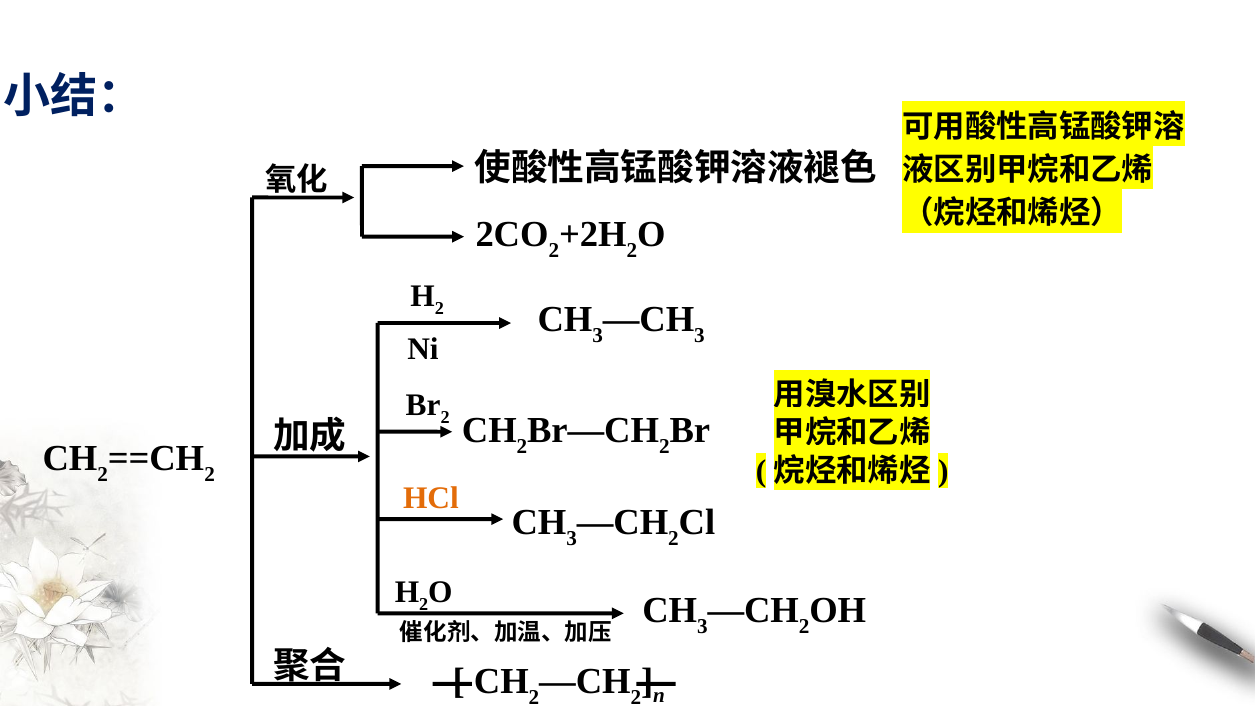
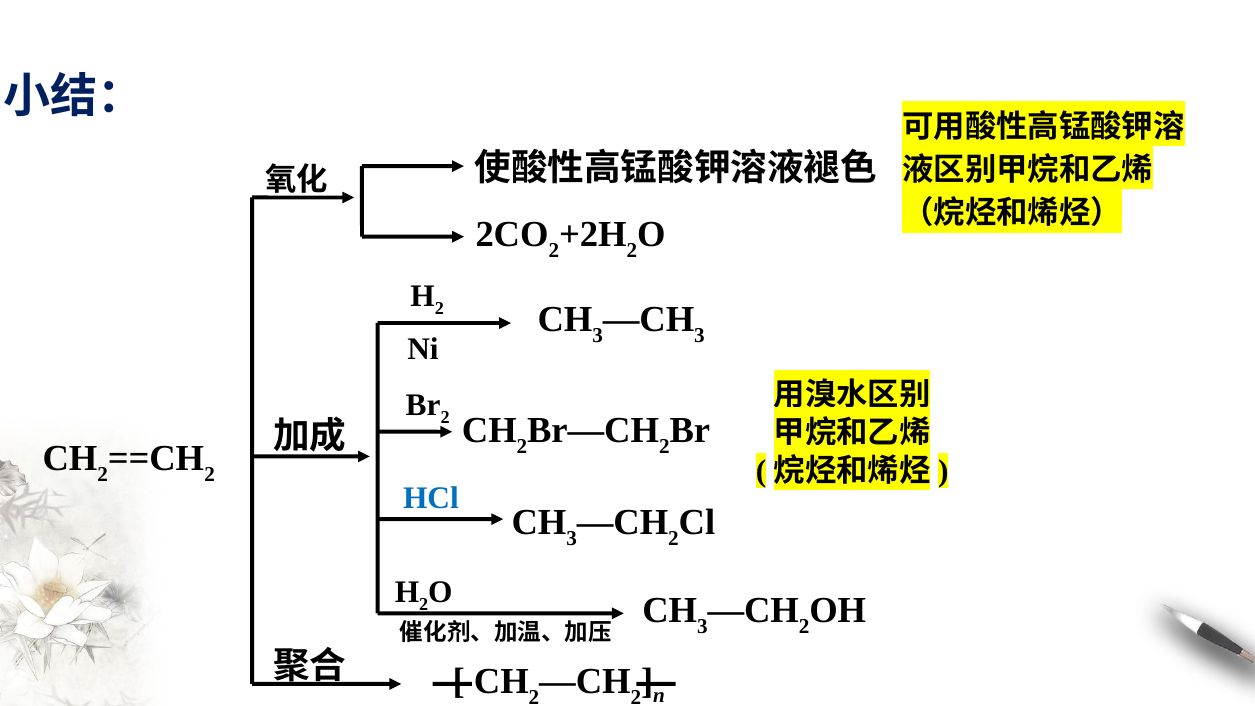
HCl colour: orange -> blue
